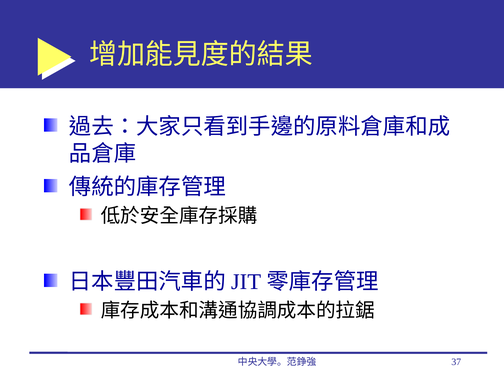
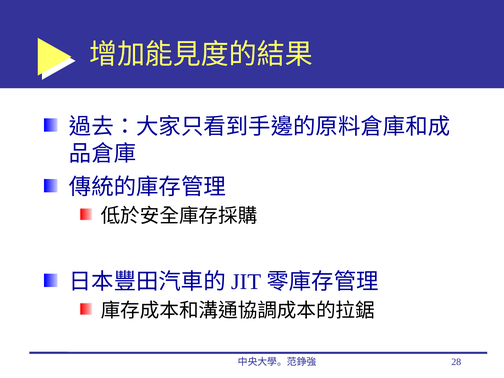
37: 37 -> 28
